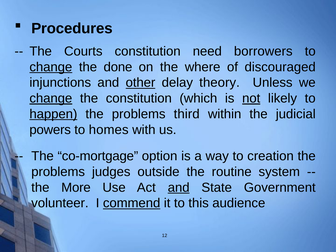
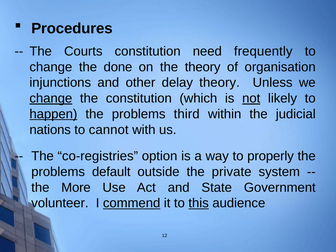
borrowers: borrowers -> frequently
change at (51, 67) underline: present -> none
the where: where -> theory
discouraged: discouraged -> organisation
other underline: present -> none
powers: powers -> nations
homes: homes -> cannot
co-mortgage: co-mortgage -> co-registries
creation: creation -> properly
judges: judges -> default
routine: routine -> private
and at (179, 187) underline: present -> none
this underline: none -> present
